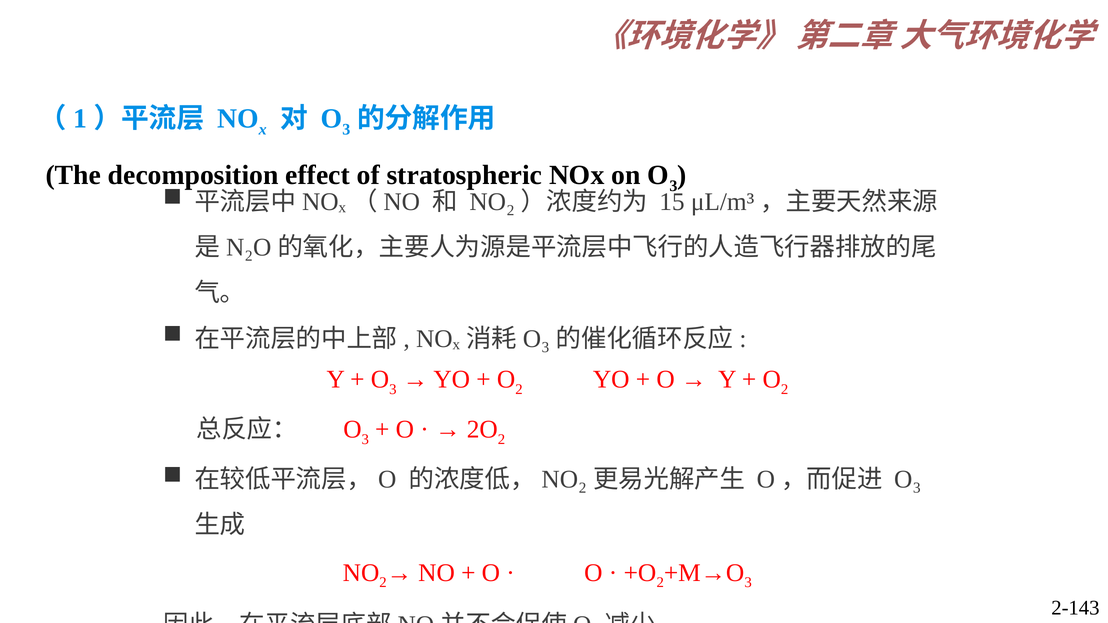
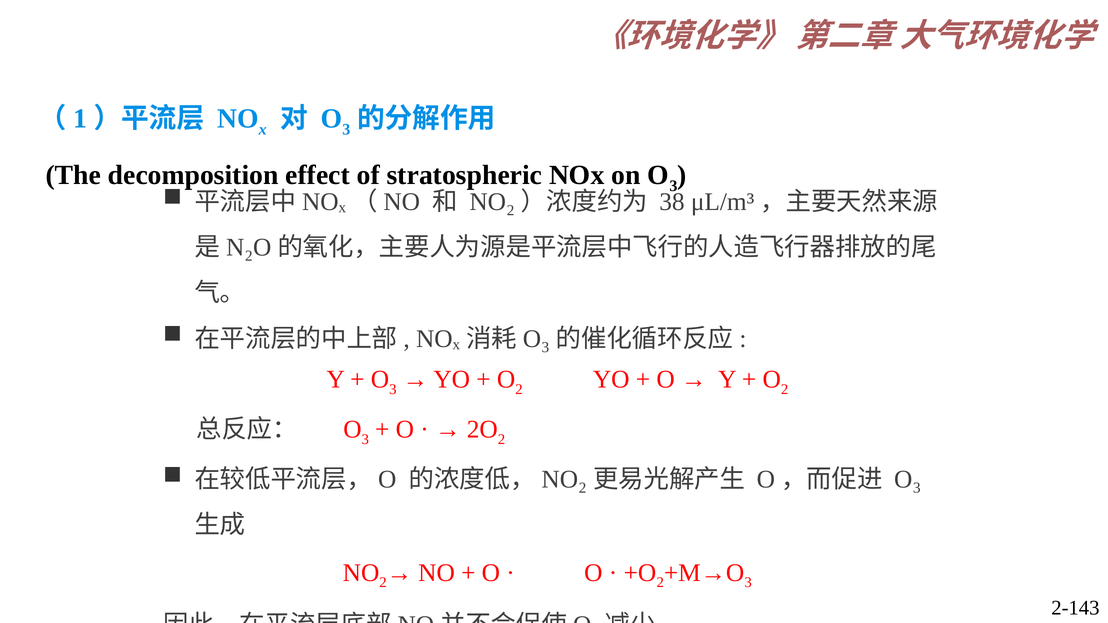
15: 15 -> 38
